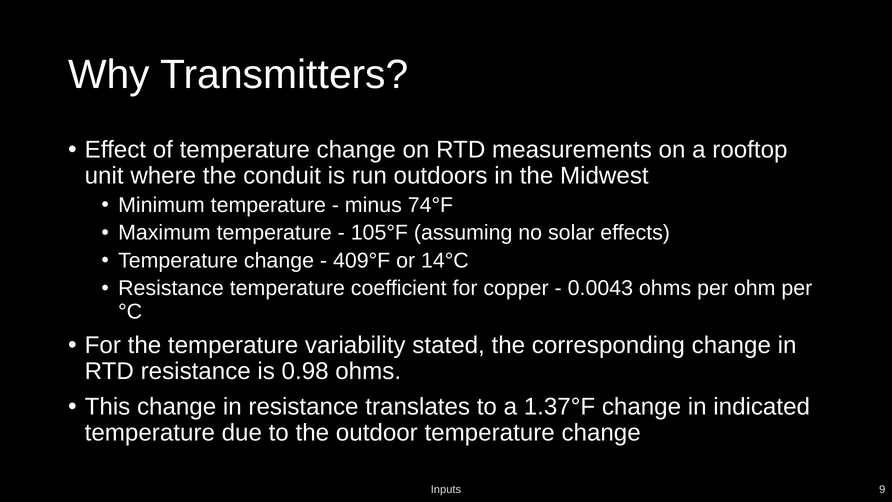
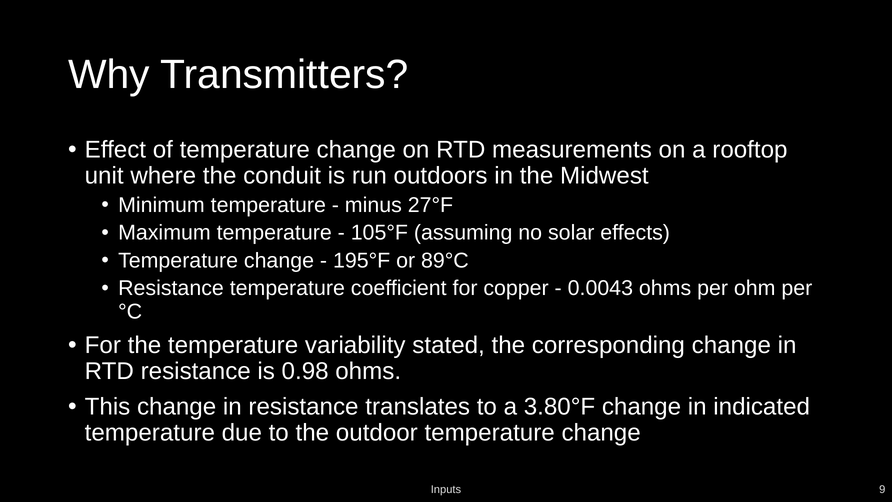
74°F: 74°F -> 27°F
409°F: 409°F -> 195°F
14°C: 14°C -> 89°C
1.37°F: 1.37°F -> 3.80°F
